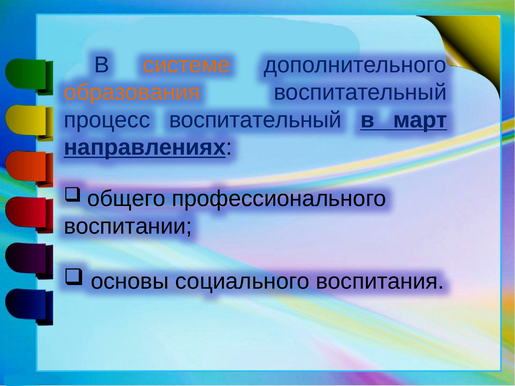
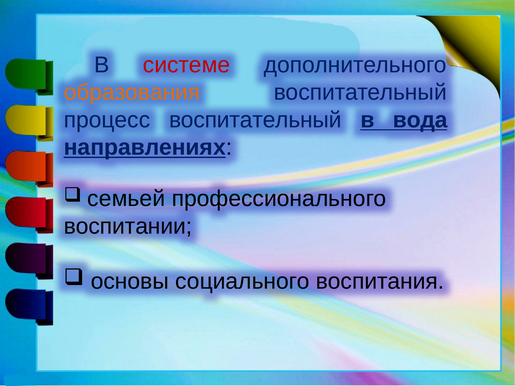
системе colour: orange -> red
март: март -> вода
общего: общего -> семьей
